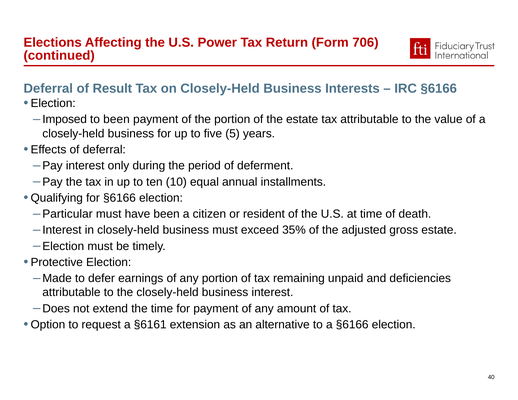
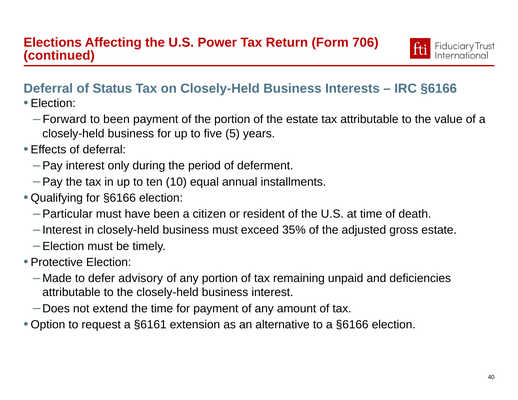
Result: Result -> Status
Imposed: Imposed -> Forward
earnings: earnings -> advisory
